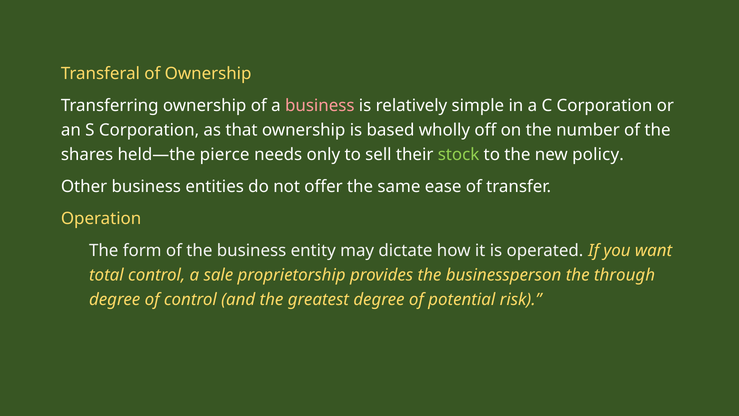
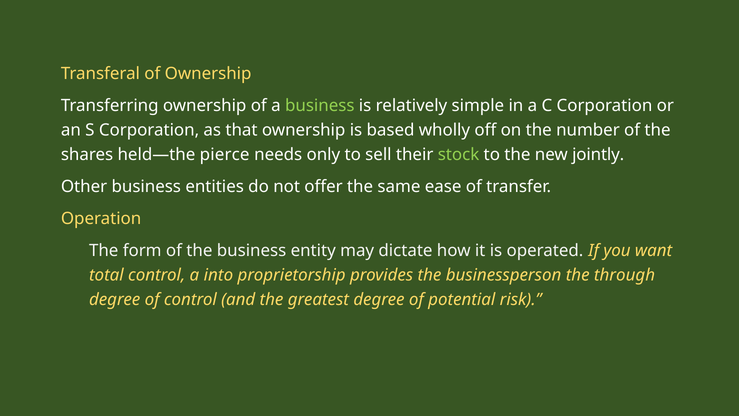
business at (320, 106) colour: pink -> light green
policy: policy -> jointly
sale: sale -> into
